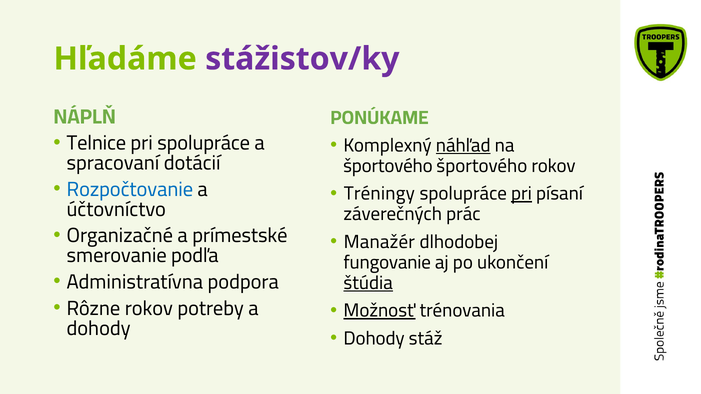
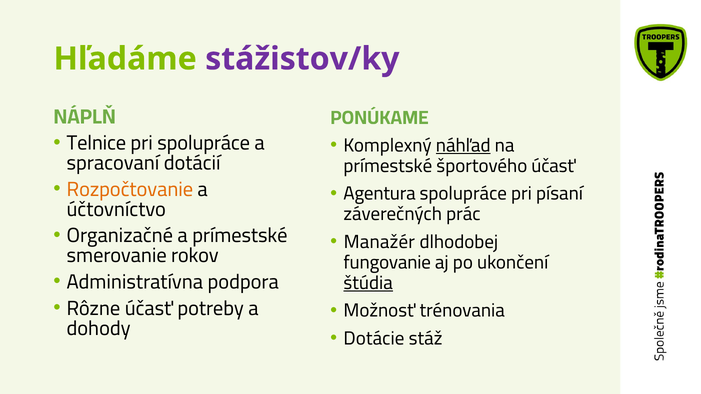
športového at (388, 166): športového -> prímestské
športového rokov: rokov -> účasť
Rozpočtovanie colour: blue -> orange
Tréningy: Tréningy -> Agentura
pri at (521, 194) underline: present -> none
podľa: podľa -> rokov
Rôzne rokov: rokov -> účasť
Možnosť underline: present -> none
Dohody at (374, 339): Dohody -> Dotácie
